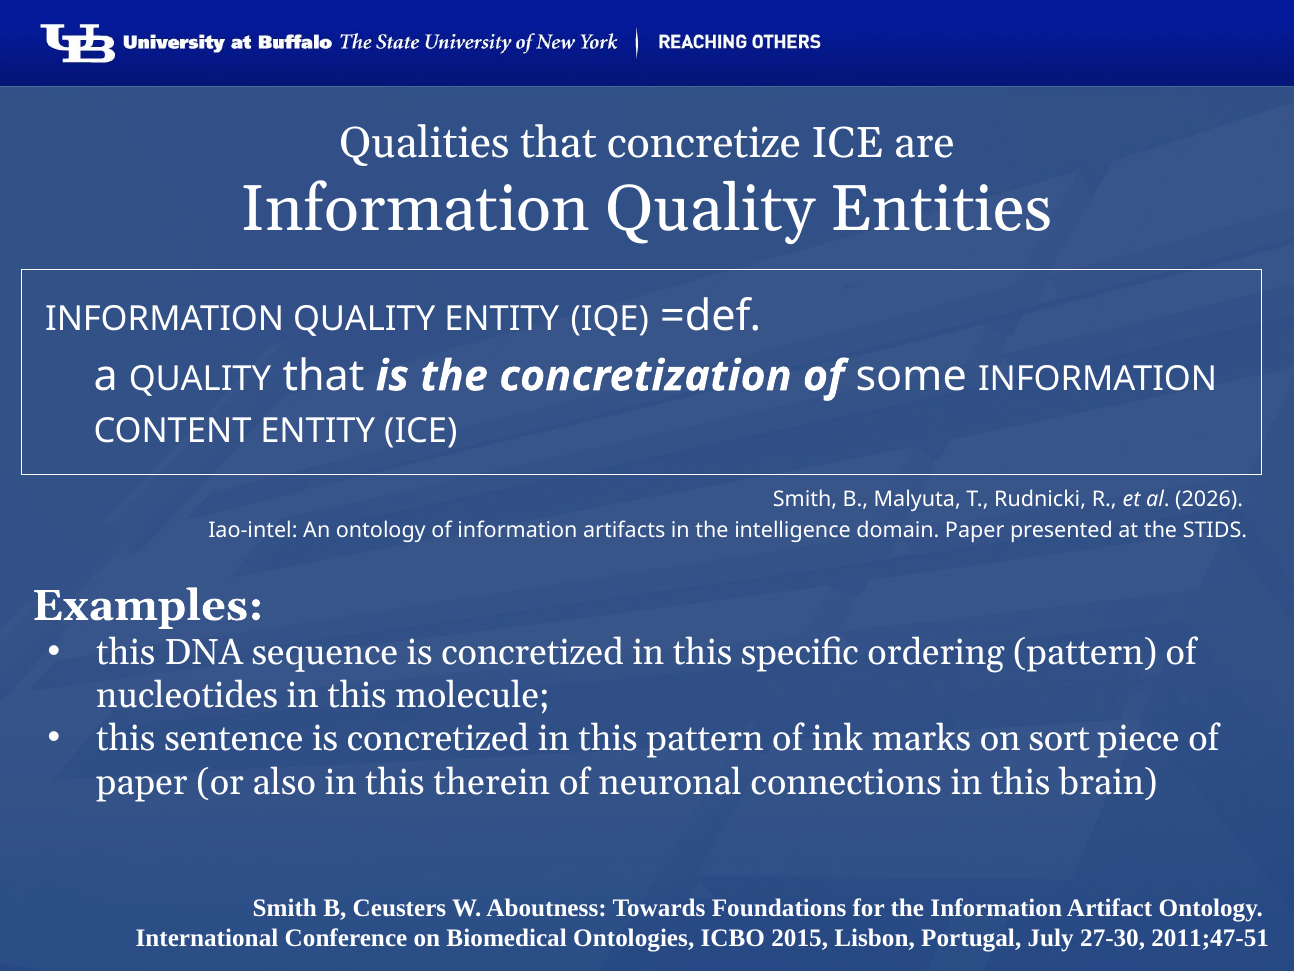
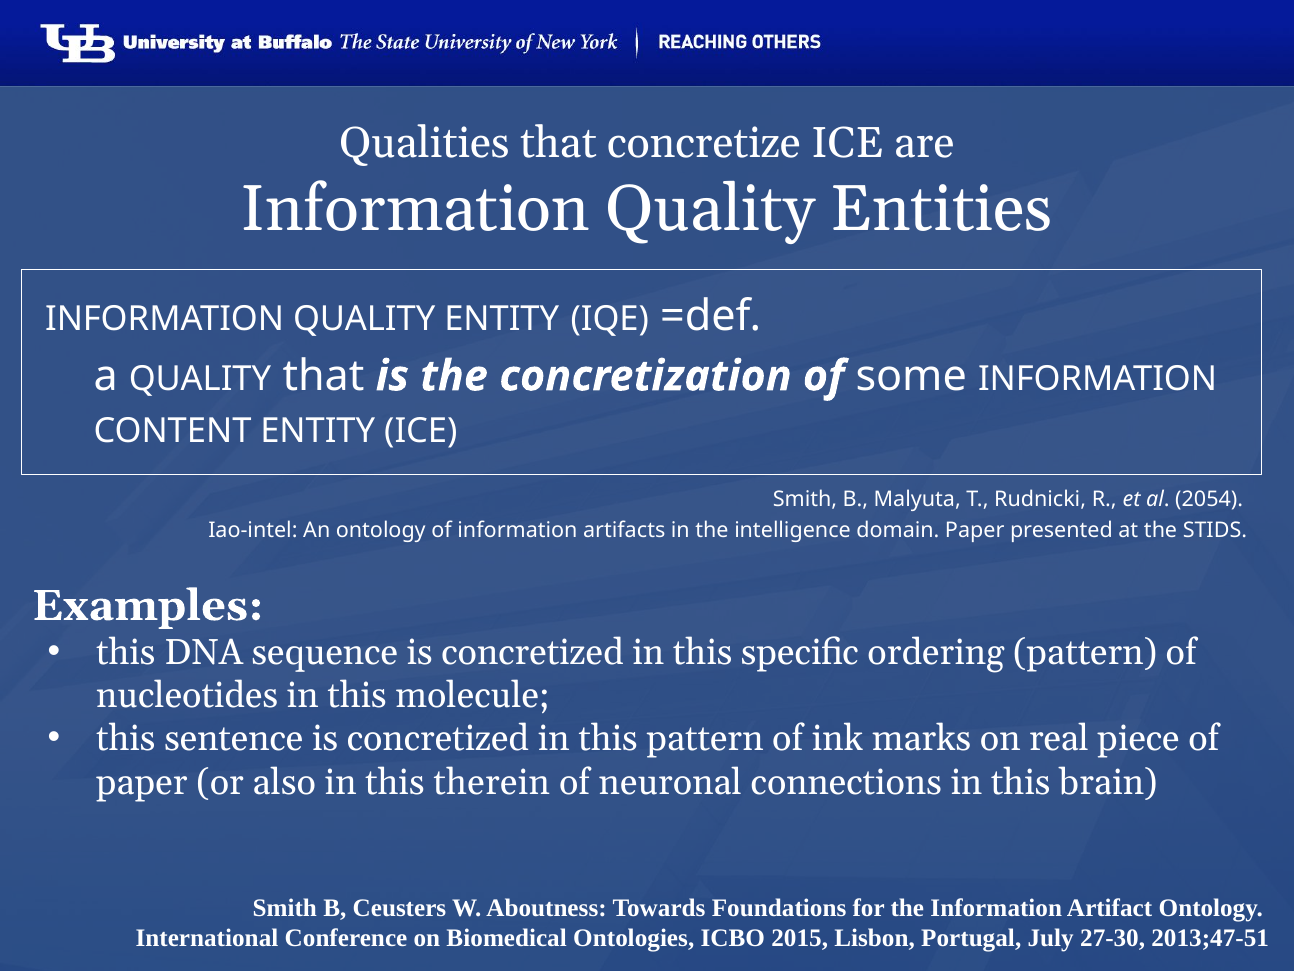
2026: 2026 -> 2054
sort: sort -> real
2011;47-51: 2011;47-51 -> 2013;47-51
